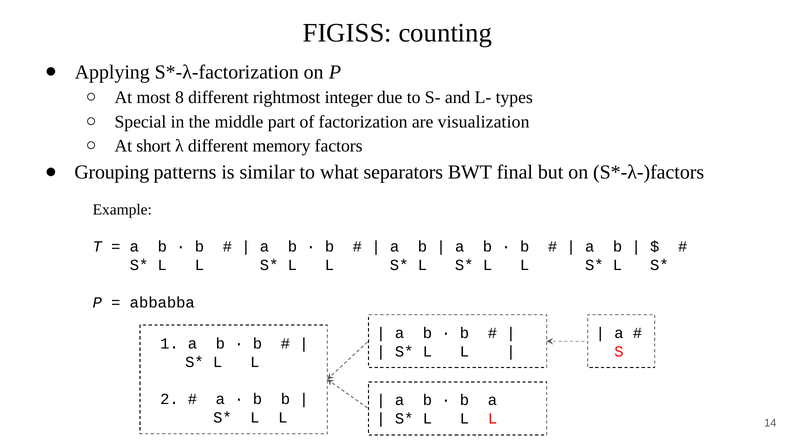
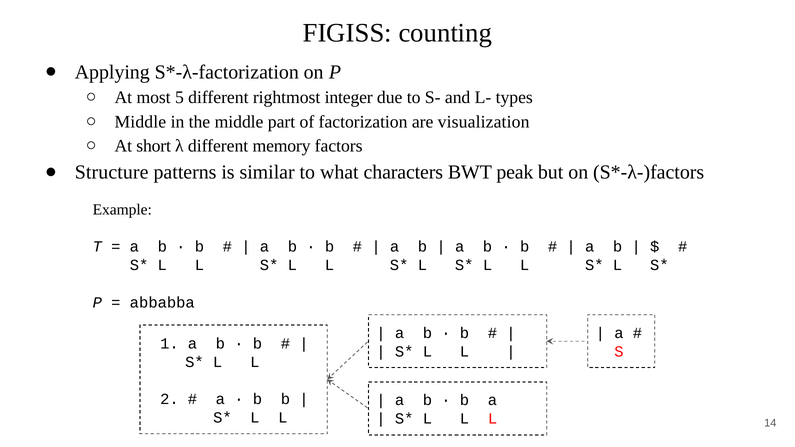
8: 8 -> 5
Special at (140, 122): Special -> Middle
Grouping: Grouping -> Structure
separators: separators -> characters
final: final -> peak
